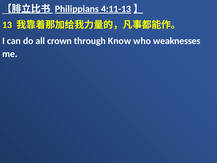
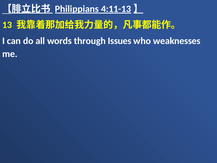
crown: crown -> words
Know: Know -> Issues
